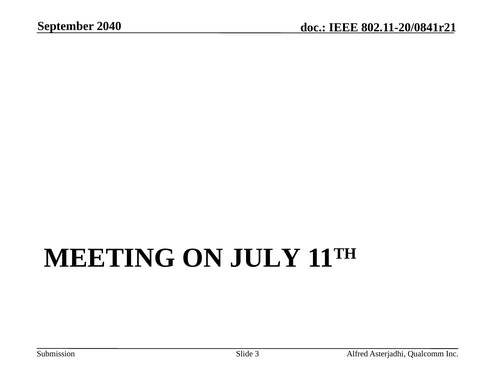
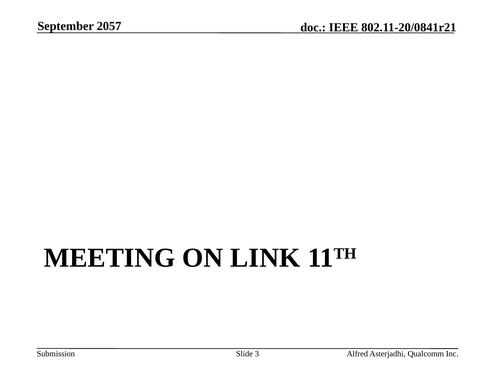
2040: 2040 -> 2057
JULY: JULY -> LINK
